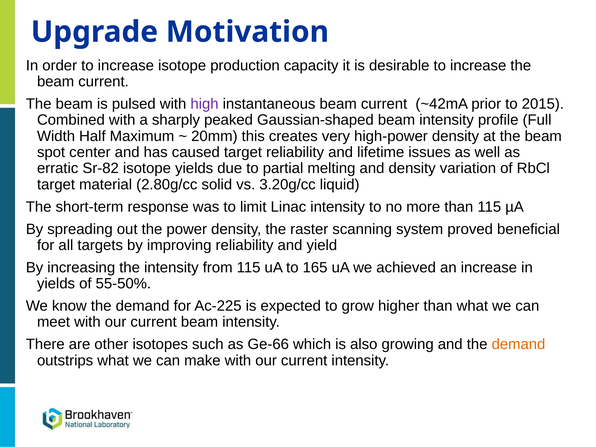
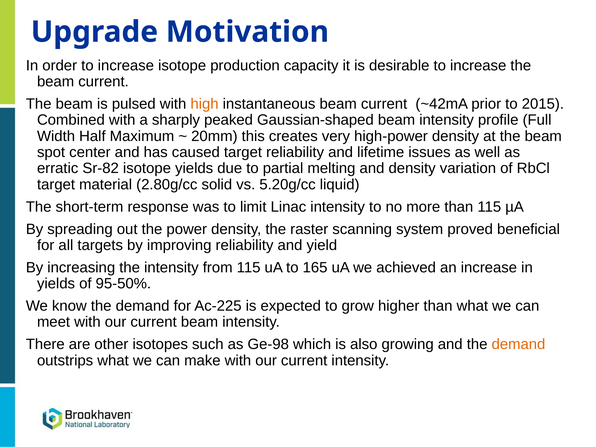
high colour: purple -> orange
3.20g/cc: 3.20g/cc -> 5.20g/cc
55-50%: 55-50% -> 95-50%
Ge-66: Ge-66 -> Ge-98
